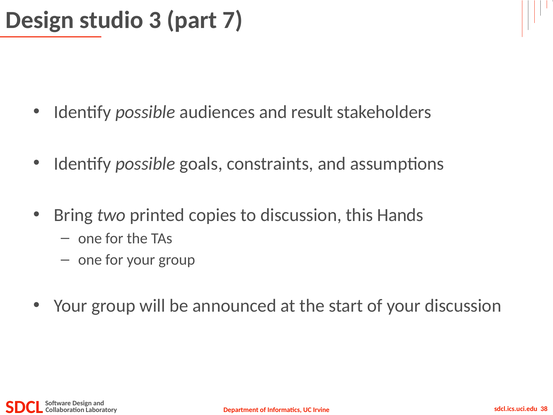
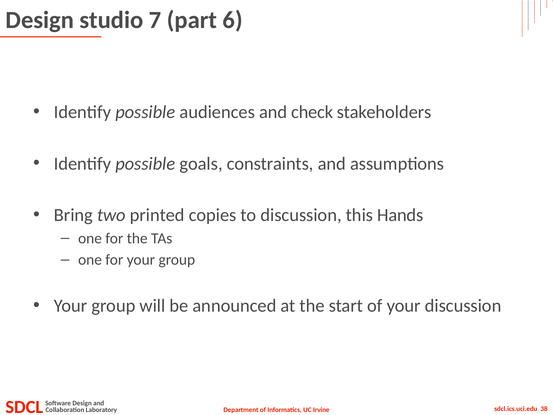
3: 3 -> 7
7: 7 -> 6
result: result -> check
